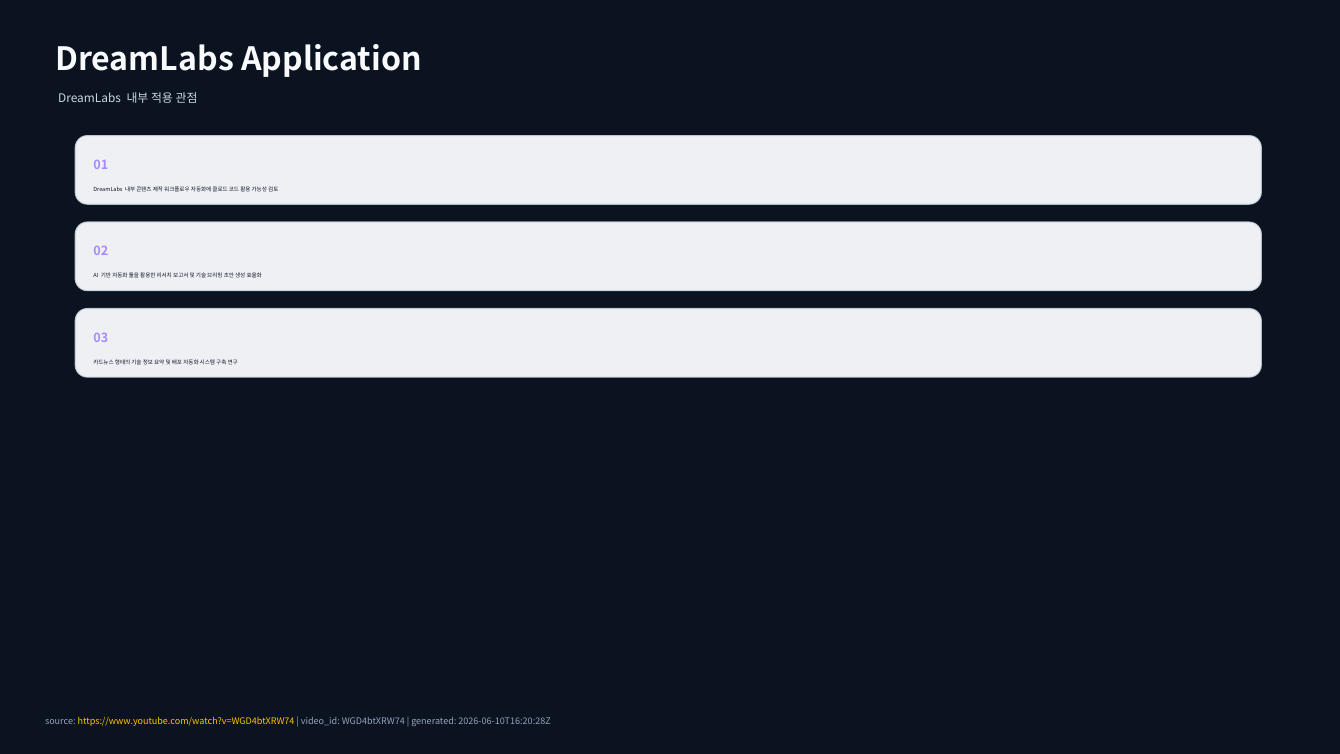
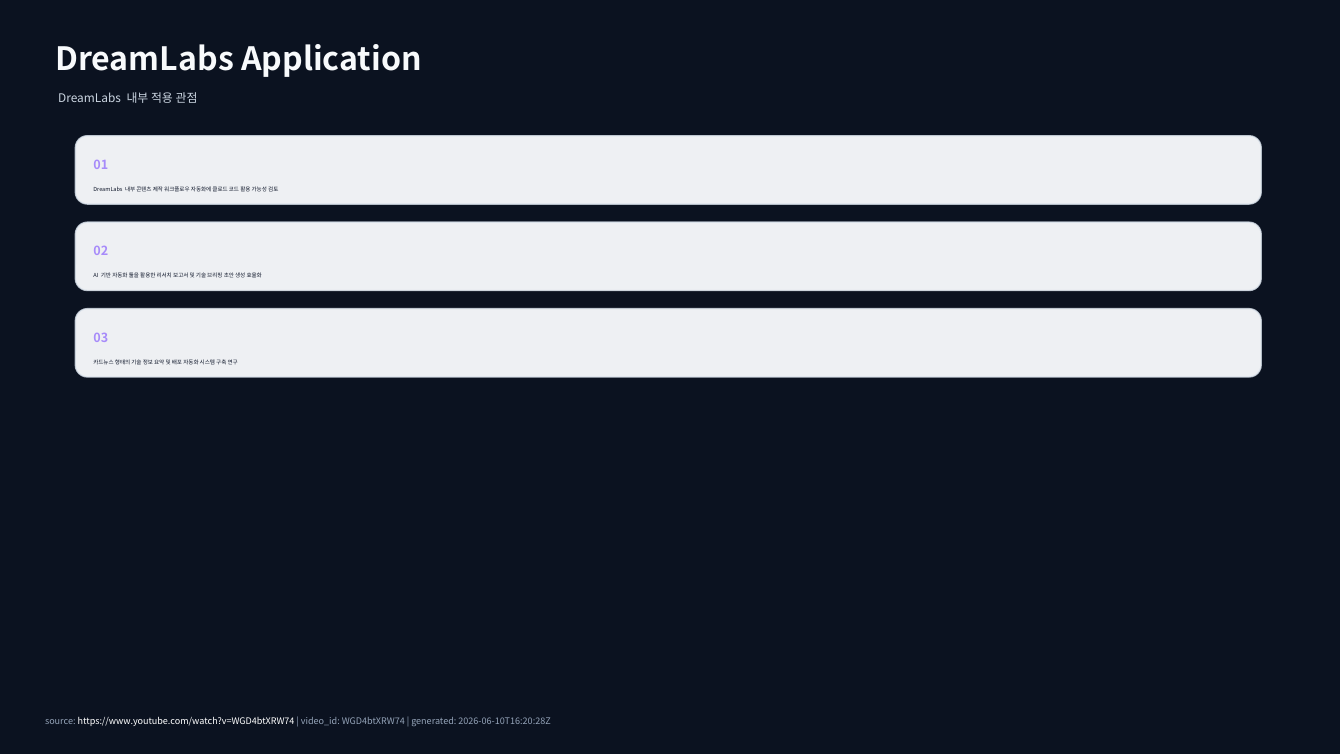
https://www.youtube.com/watch?v=WGD4btXRW74 colour: yellow -> white
